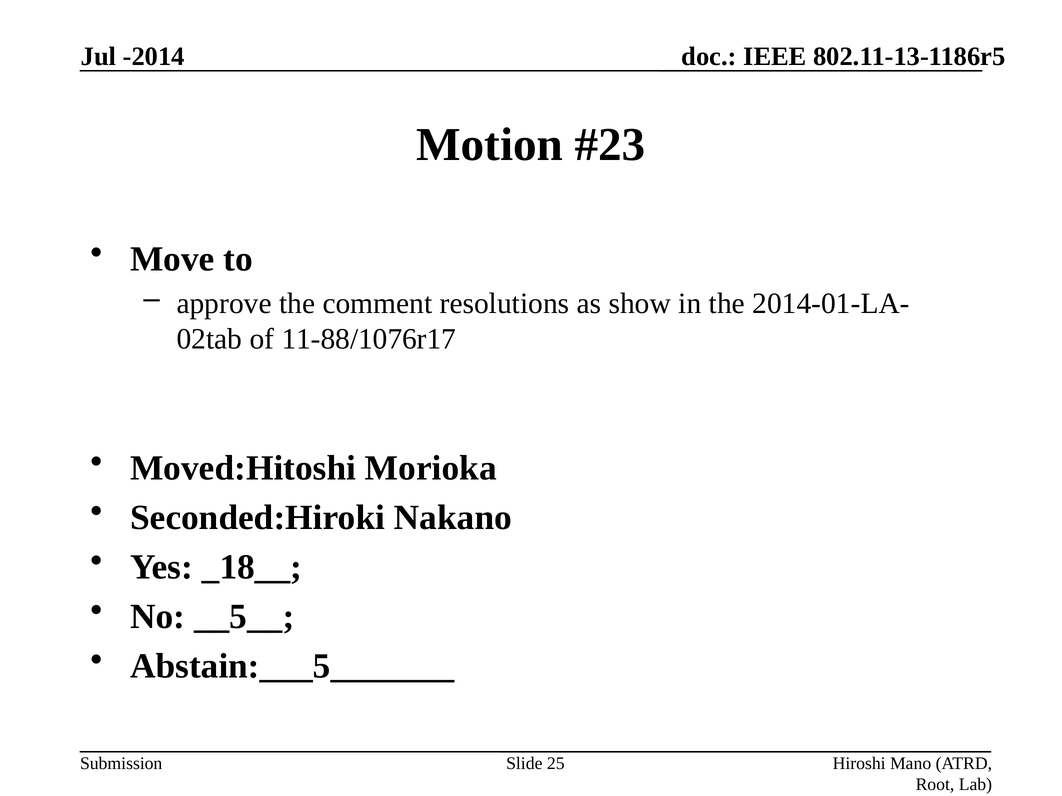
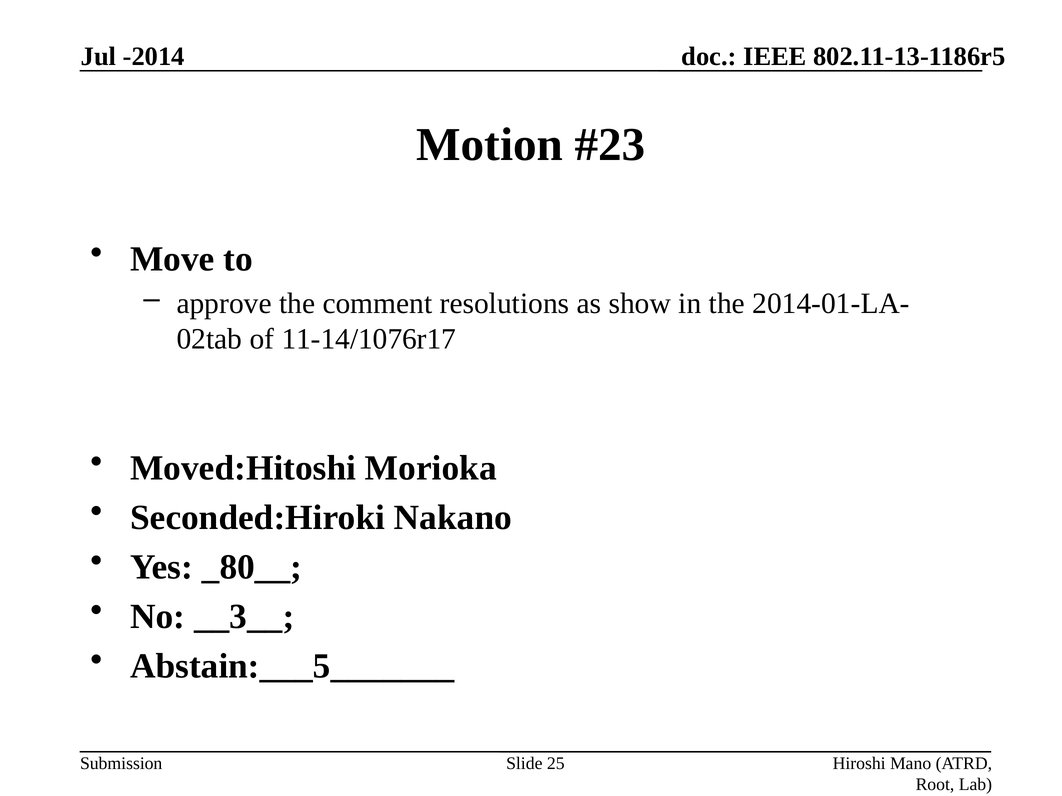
11-88/1076r17: 11-88/1076r17 -> 11-14/1076r17
_18__: _18__ -> _80__
__5__: __5__ -> __3__
